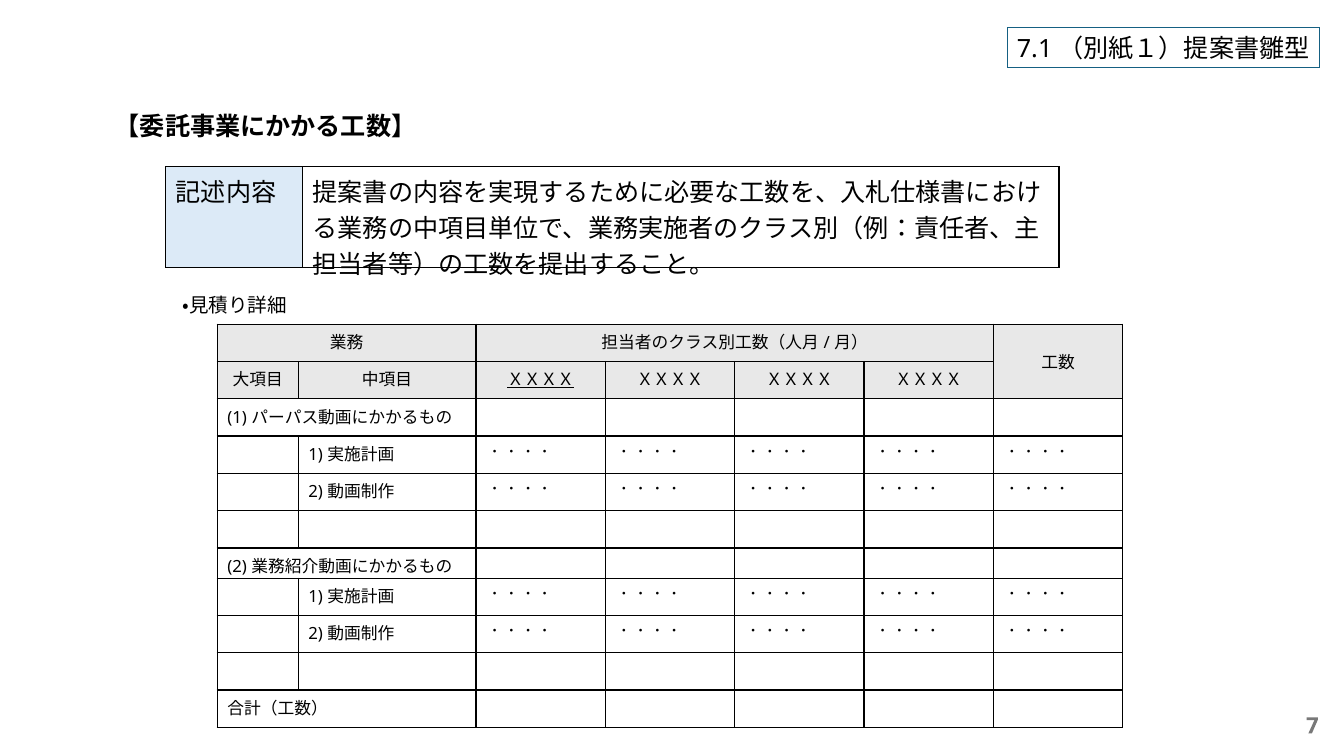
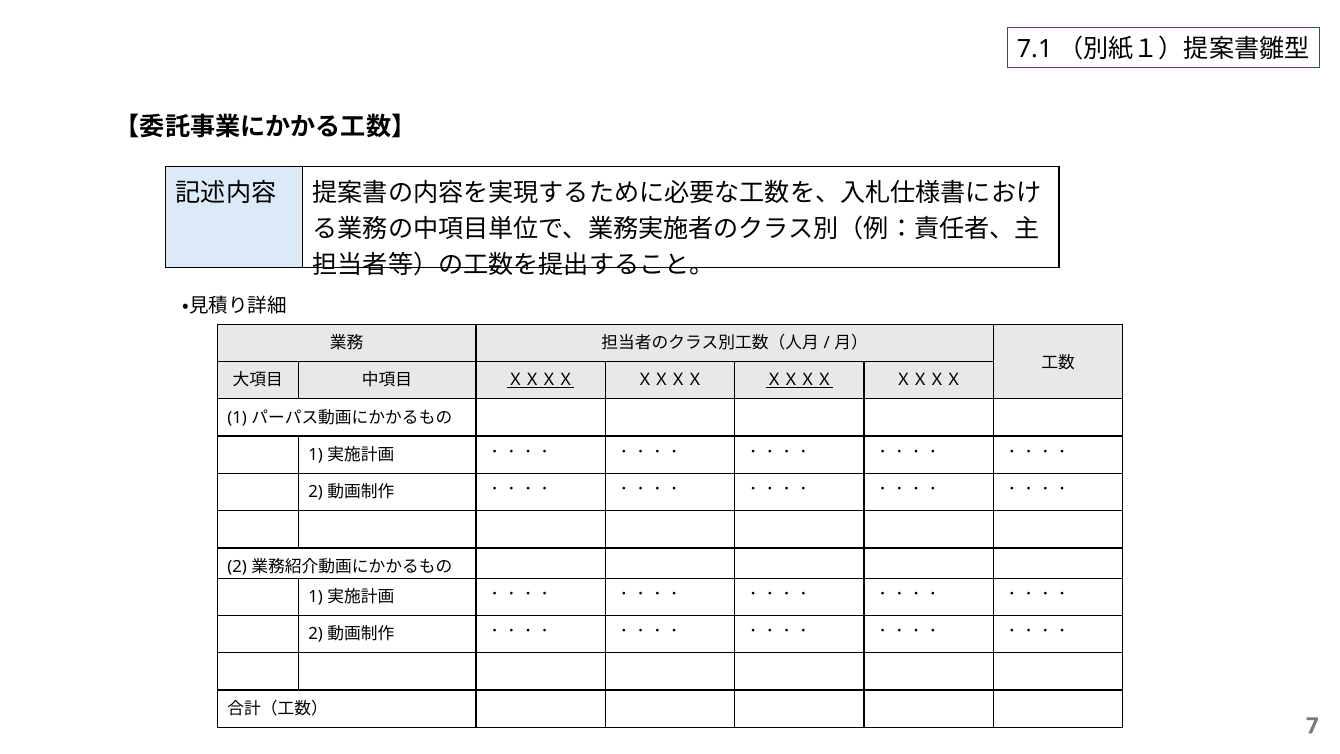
ＸＸＸＸ at (799, 380) underline: none -> present
